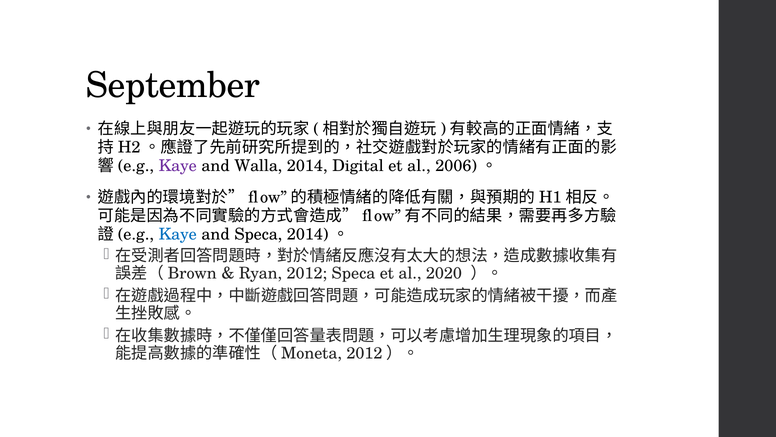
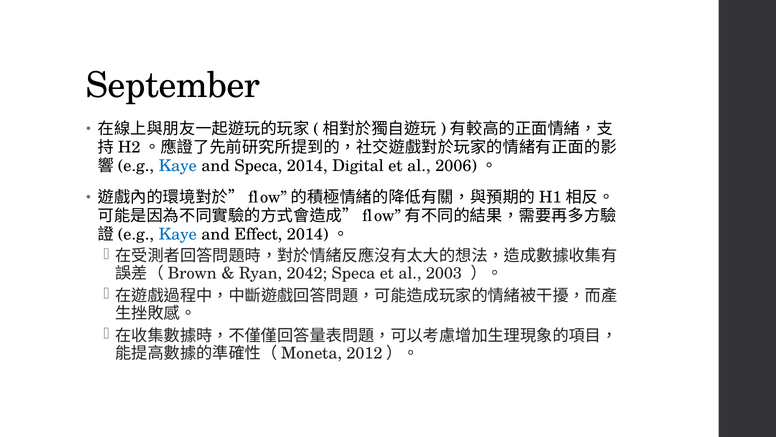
Kaye at (178, 166) colour: purple -> blue
and Walla: Walla -> Speca
and Speca: Speca -> Effect
2012: 2012 -> 2042
2020: 2020 -> 2003
